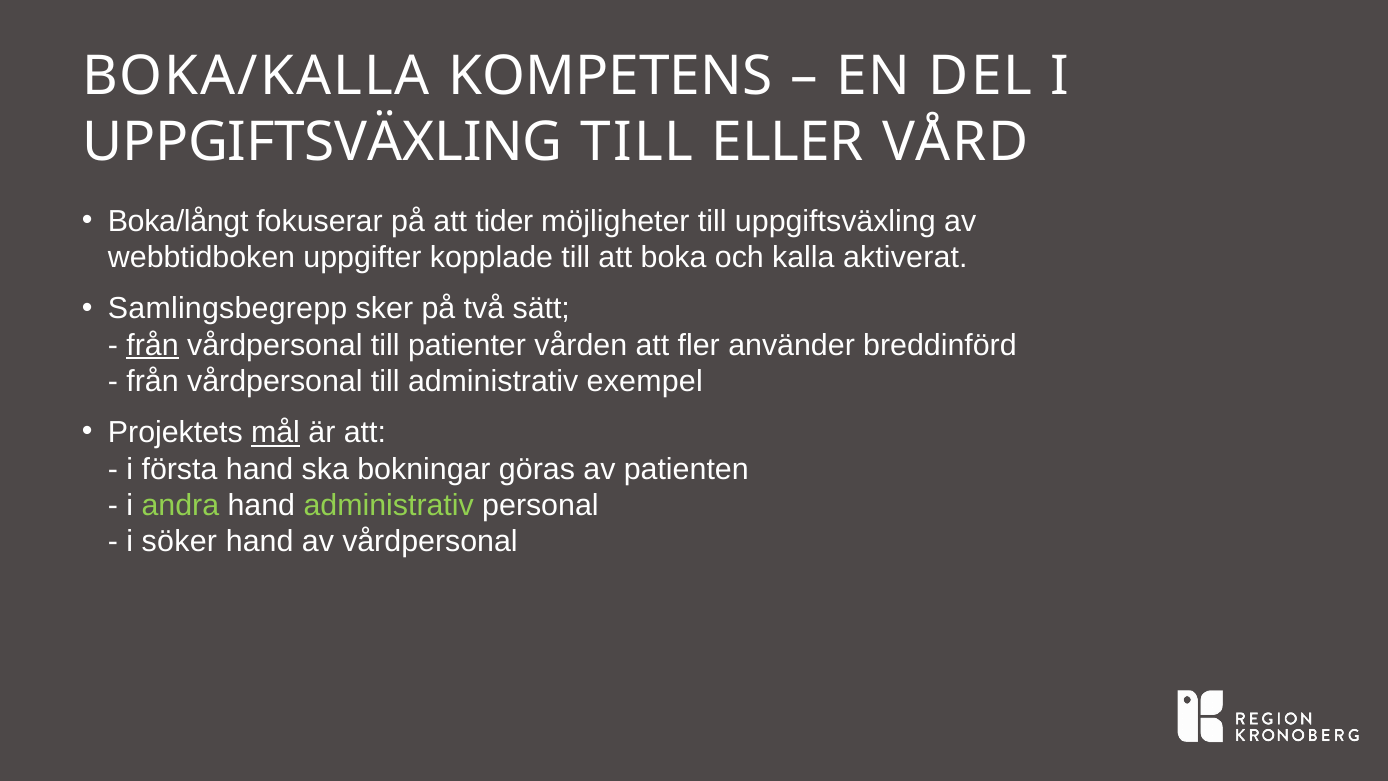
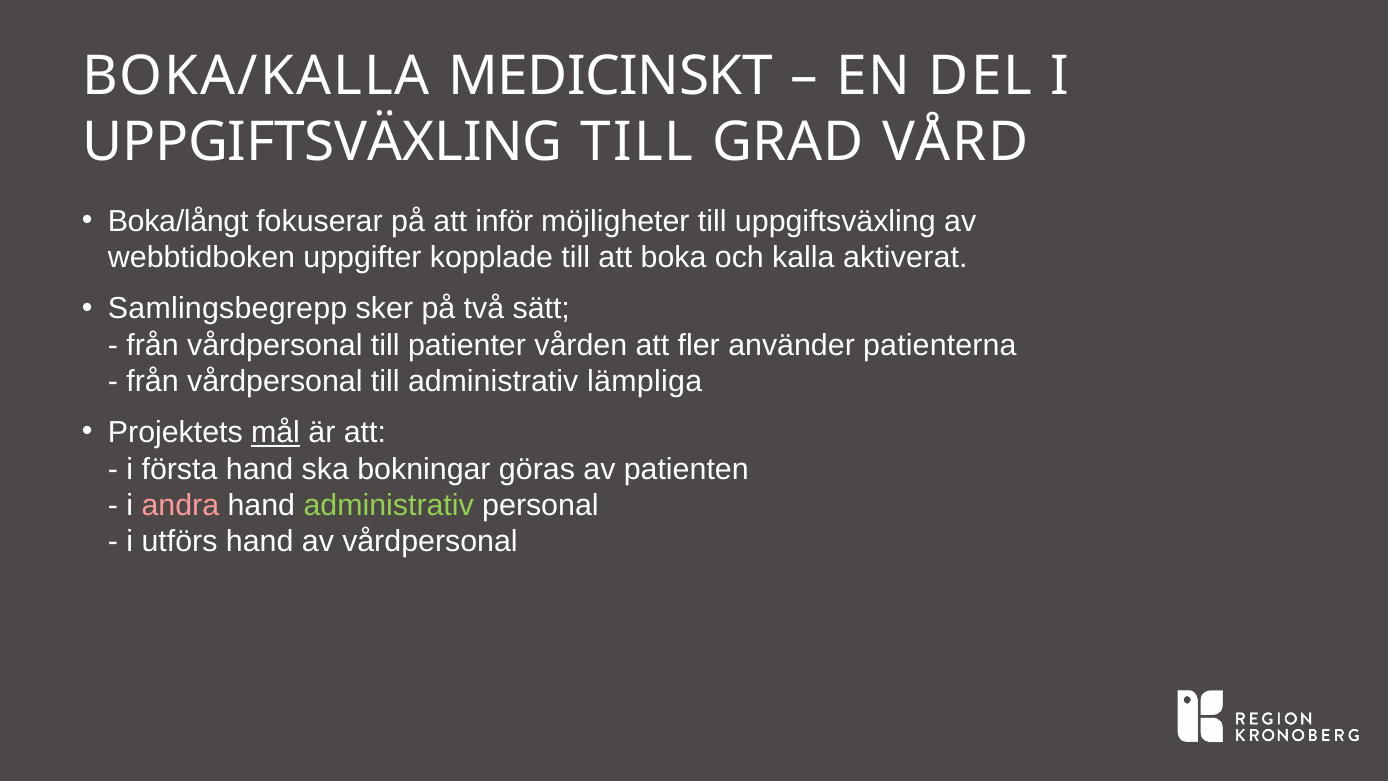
KOMPETENS: KOMPETENS -> MEDICINSKT
ELLER: ELLER -> GRAD
tider: tider -> inför
från at (153, 345) underline: present -> none
breddinförd: breddinförd -> patienterna
exempel: exempel -> lämpliga
andra colour: light green -> pink
söker: söker -> utförs
